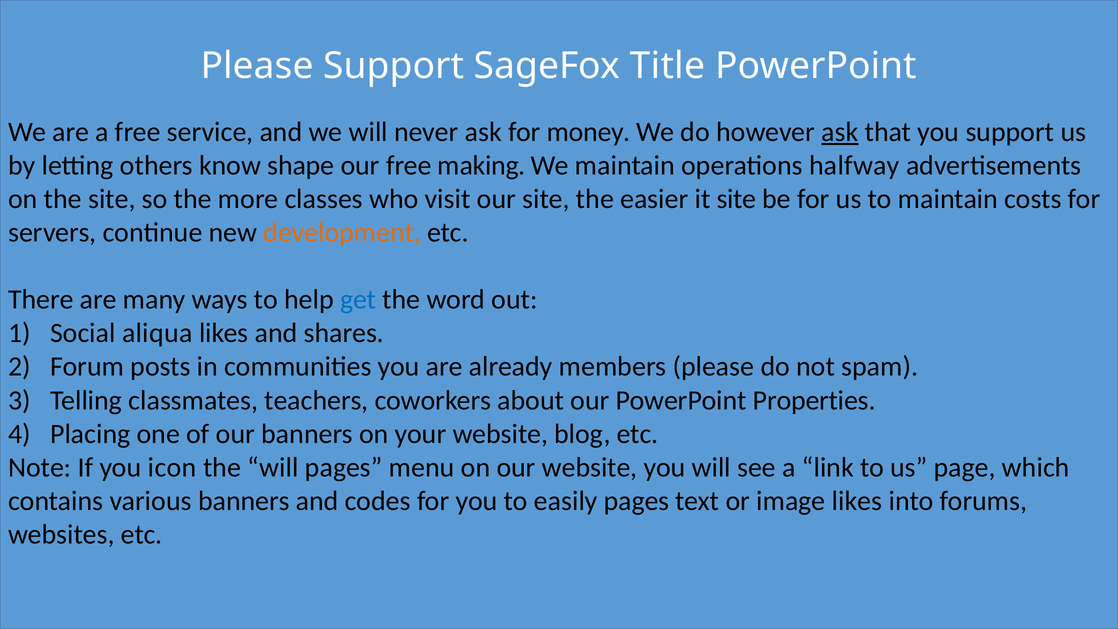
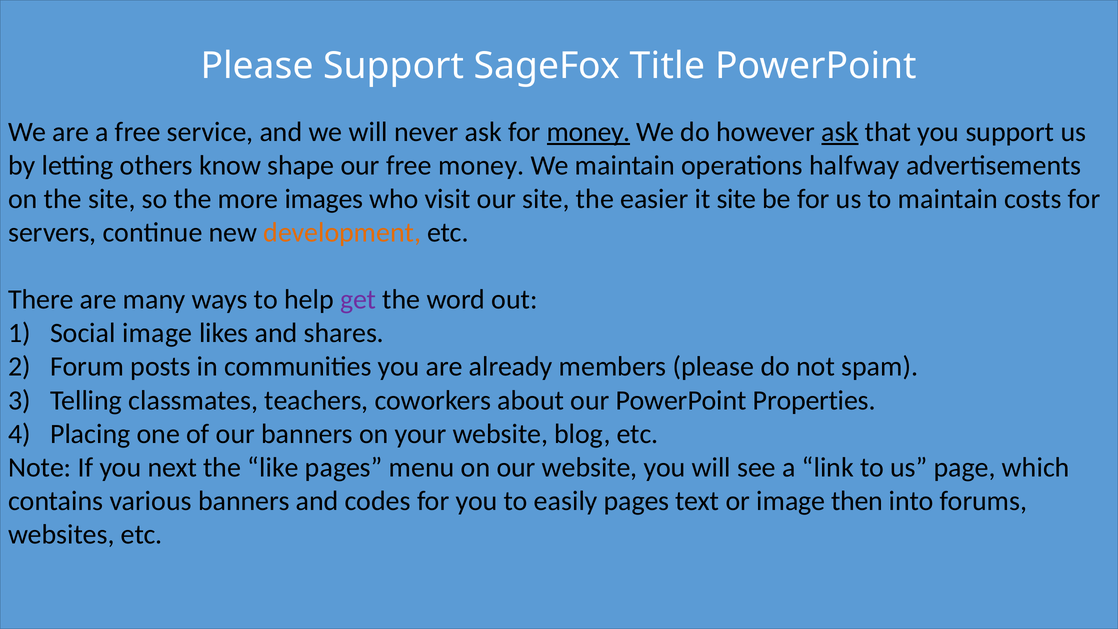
money at (589, 132) underline: none -> present
free making: making -> money
classes: classes -> images
get colour: blue -> purple
Social aliqua: aliqua -> image
icon: icon -> next
the will: will -> like
image likes: likes -> then
